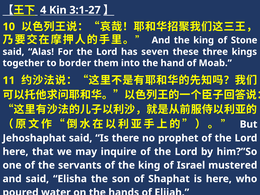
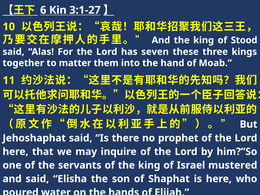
4: 4 -> 6
Stone: Stone -> Stood
border: border -> matter
